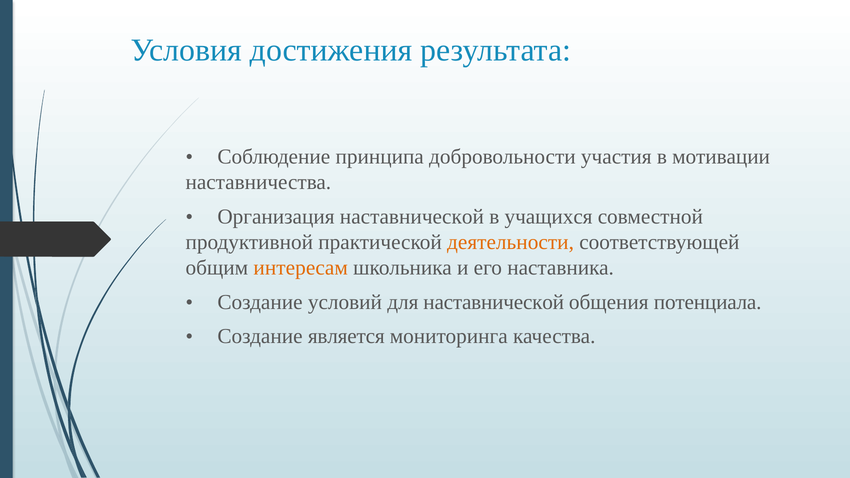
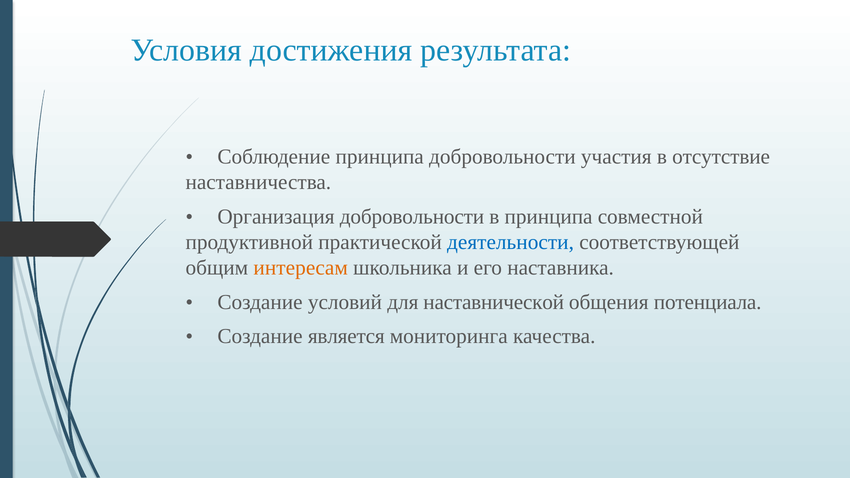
мотивации: мотивации -> отсутствие
Организация наставнической: наставнической -> добровольности
в учащихся: учащихся -> принципа
деятельности colour: orange -> blue
